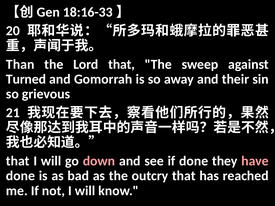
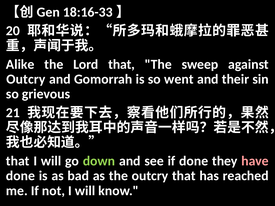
Than: Than -> Alike
Turned at (26, 79): Turned -> Outcry
away: away -> went
down colour: pink -> light green
